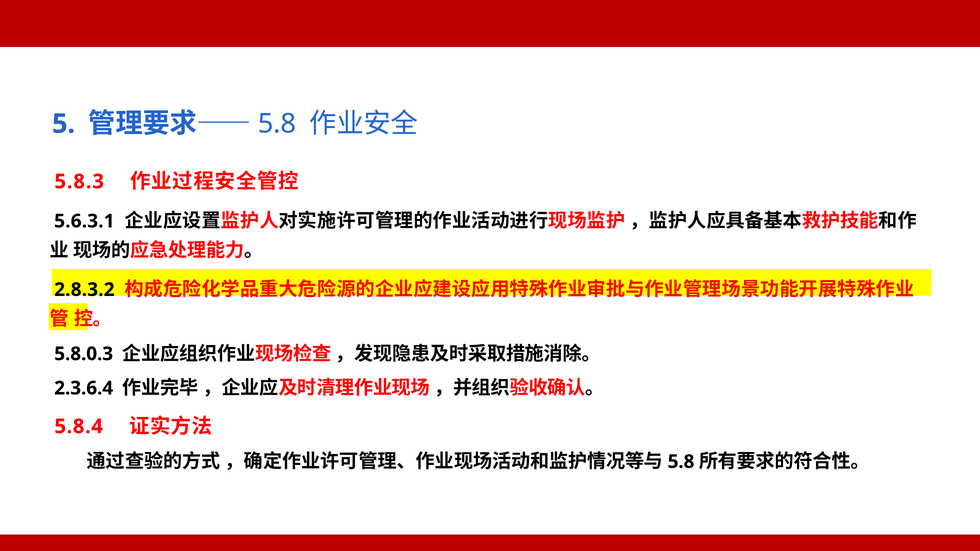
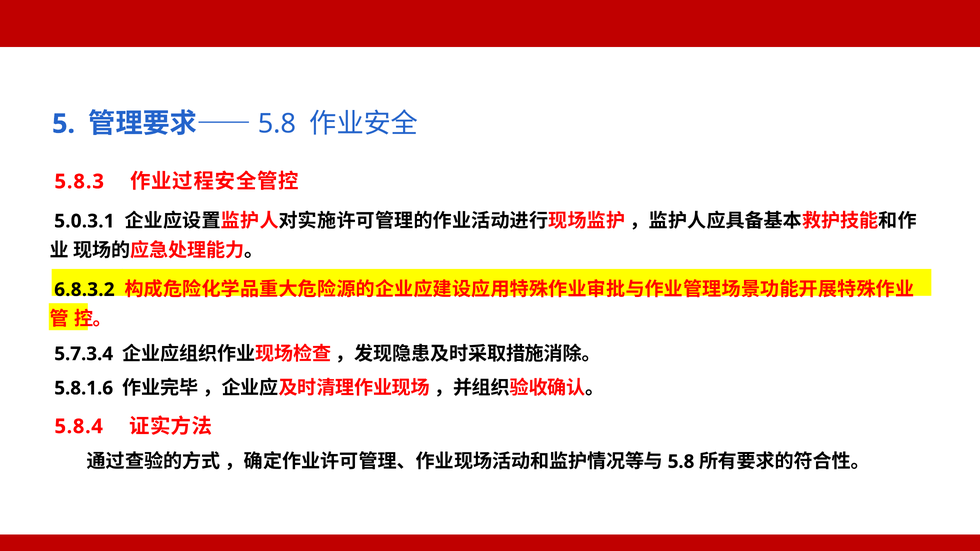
5.6.3.1: 5.6.3.1 -> 5.0.3.1
2.8.3.2: 2.8.3.2 -> 6.8.3.2
5.8.0.3: 5.8.0.3 -> 5.7.3.4
2.3.6.4: 2.3.6.4 -> 5.8.1.6
